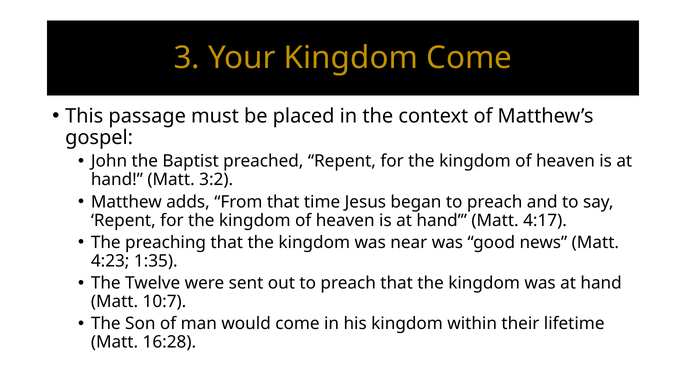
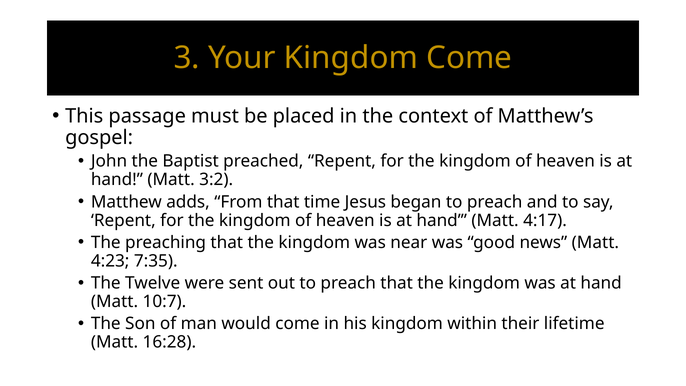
1:35: 1:35 -> 7:35
